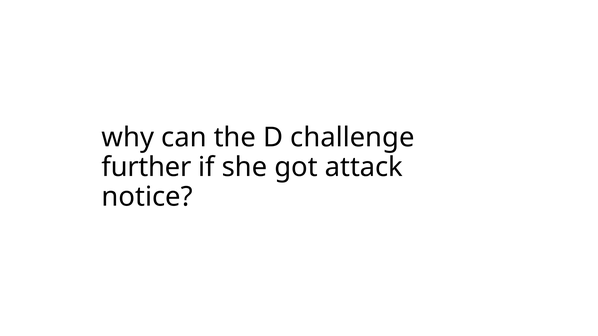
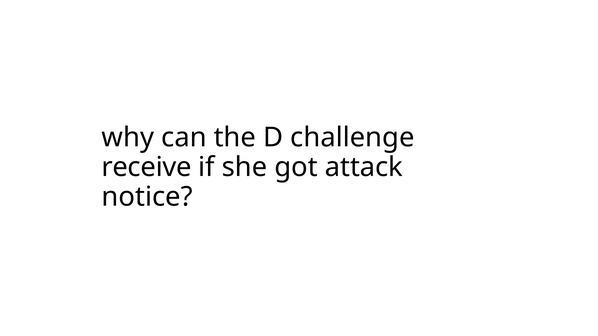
further: further -> receive
